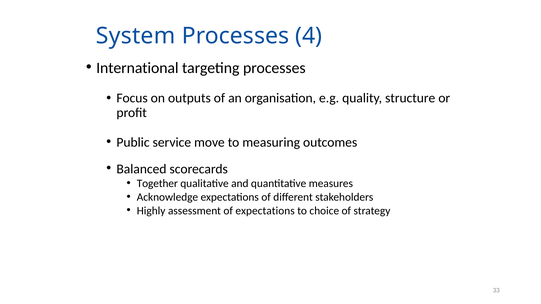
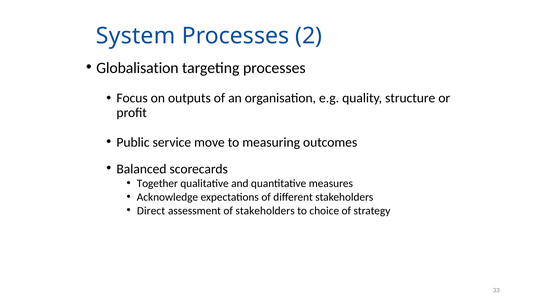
4: 4 -> 2
International: International -> Globalisation
Highly: Highly -> Direct
of expectations: expectations -> stakeholders
